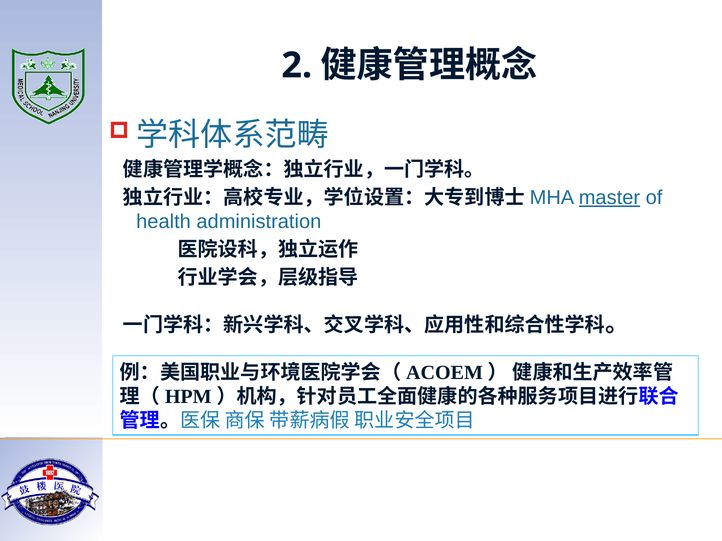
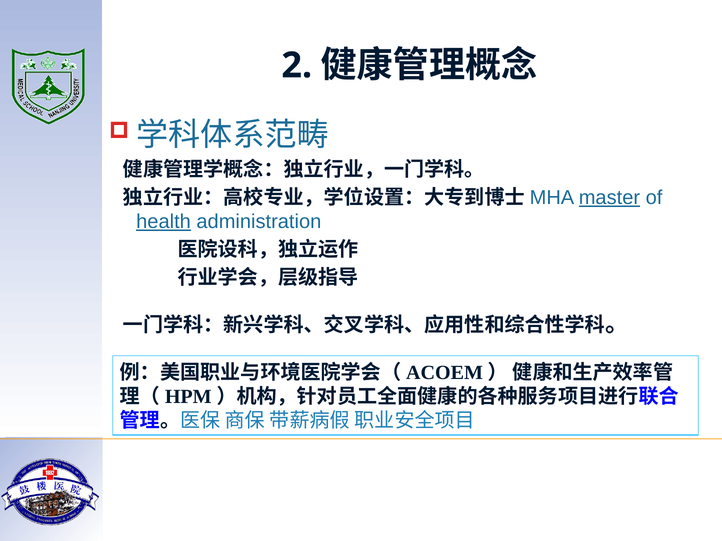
health underline: none -> present
